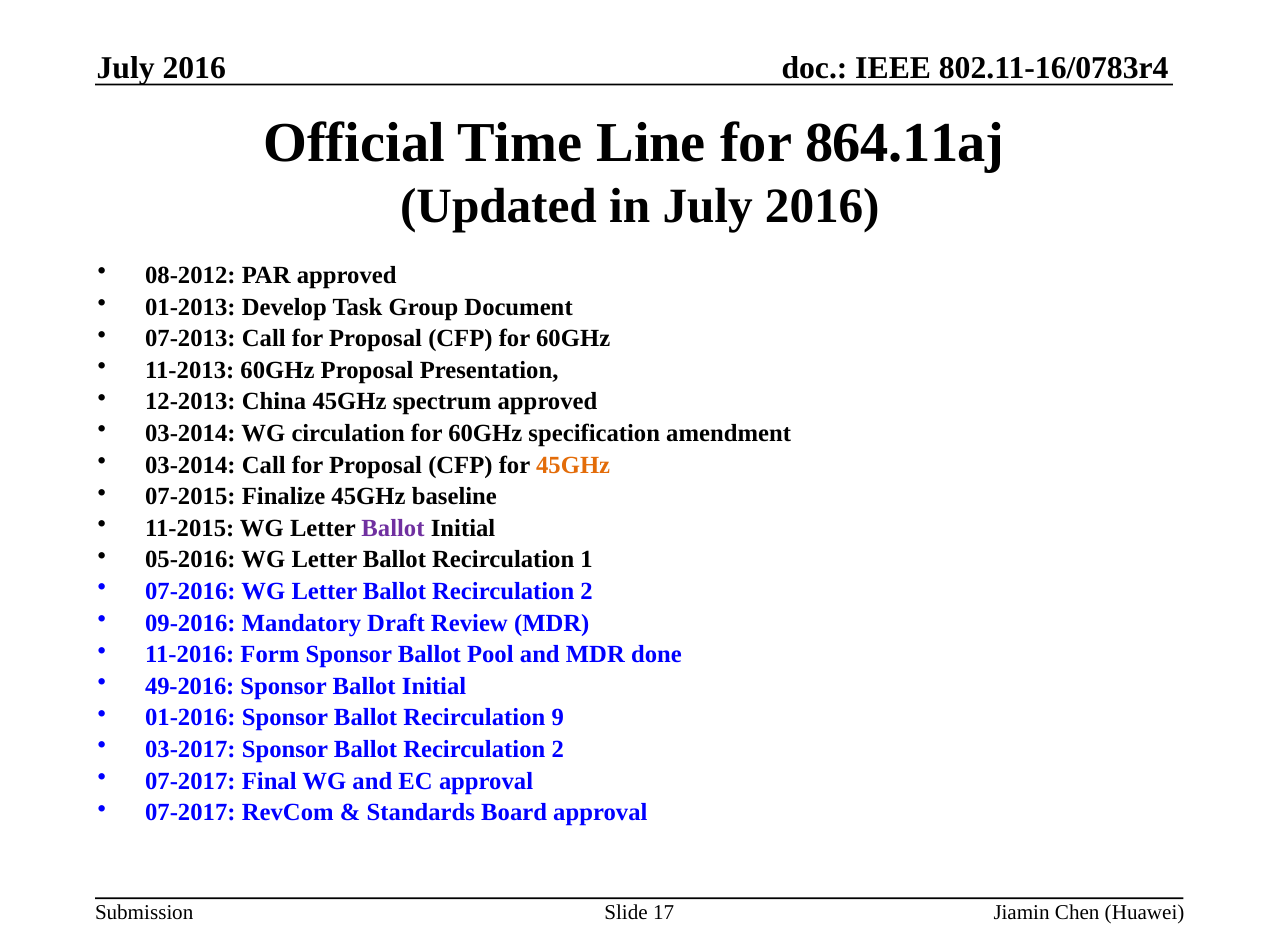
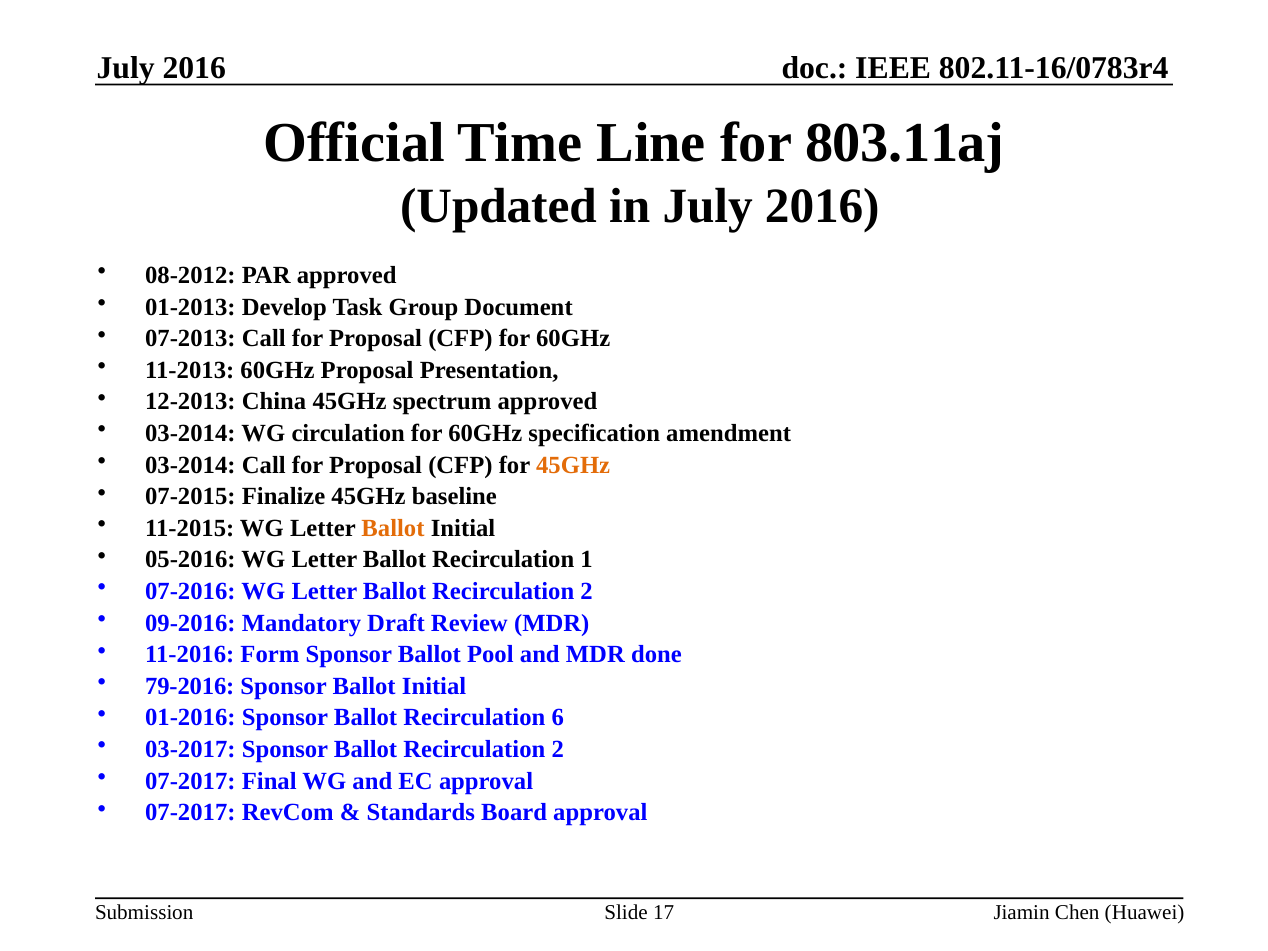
864.11aj: 864.11aj -> 803.11aj
Ballot at (393, 528) colour: purple -> orange
49-2016: 49-2016 -> 79-2016
9: 9 -> 6
